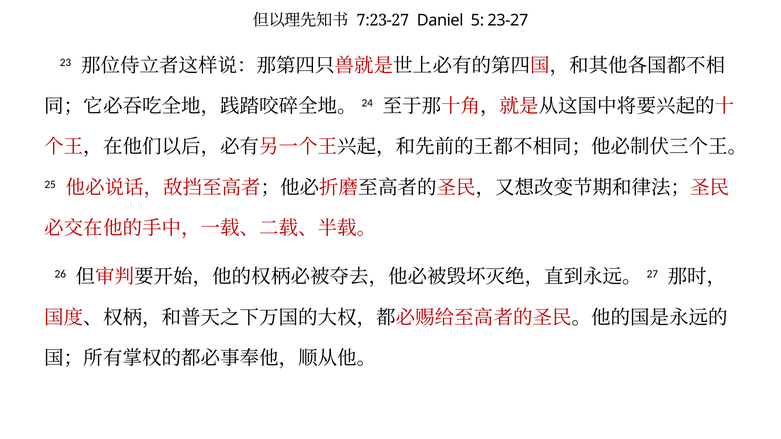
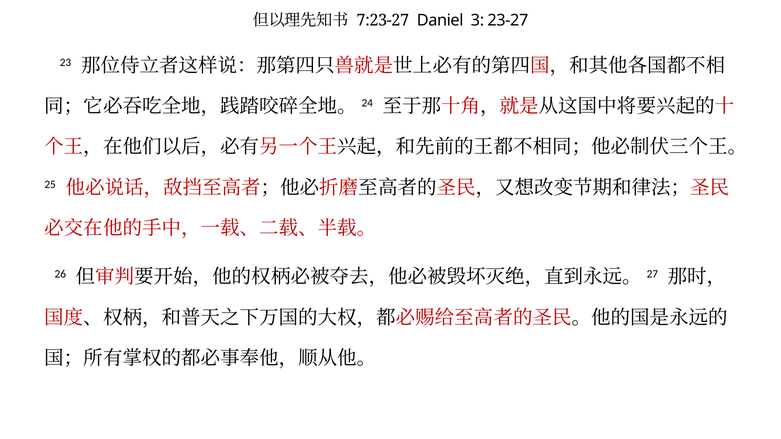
5: 5 -> 3
